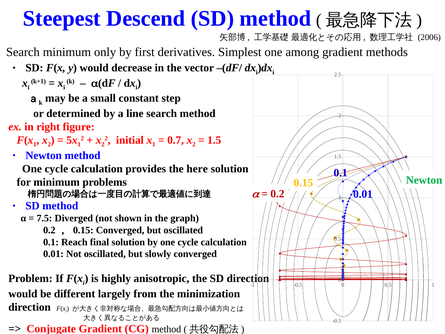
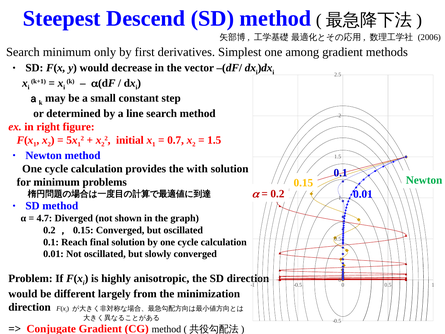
here: here -> with
7.5: 7.5 -> 4.7
